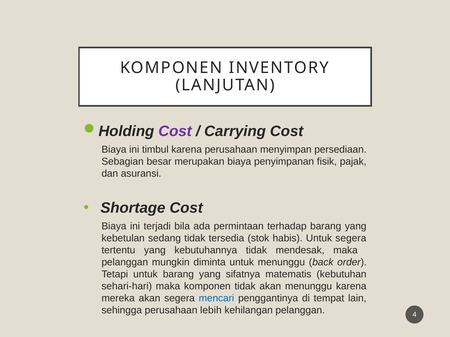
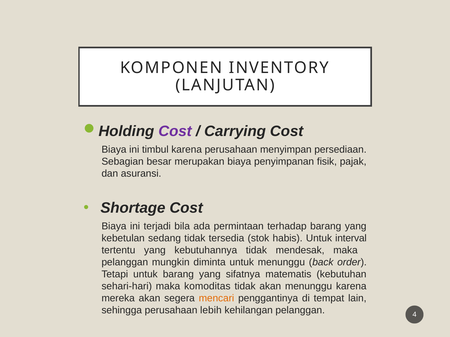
Untuk segera: segera -> interval
maka komponen: komponen -> komoditas
mencari colour: blue -> orange
